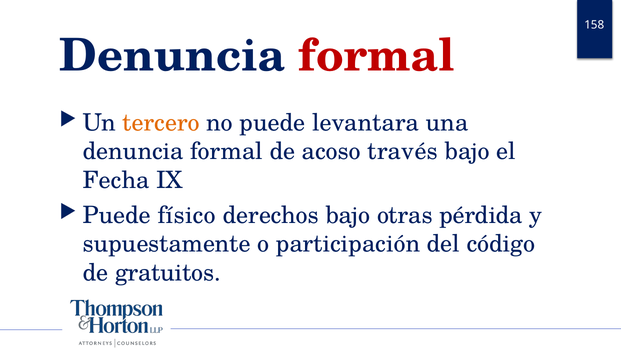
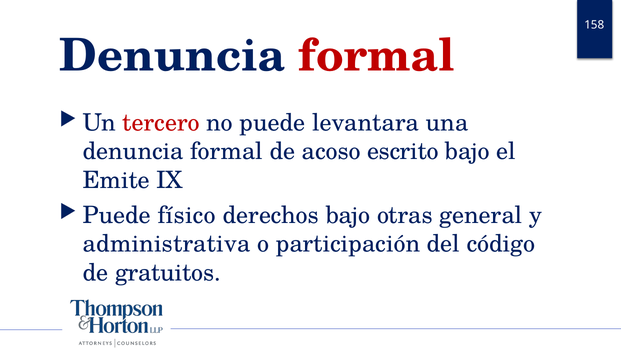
tercero colour: orange -> red
través: través -> escrito
Fecha: Fecha -> Emite
pérdida: pérdida -> general
supuestamente: supuestamente -> administrativa
